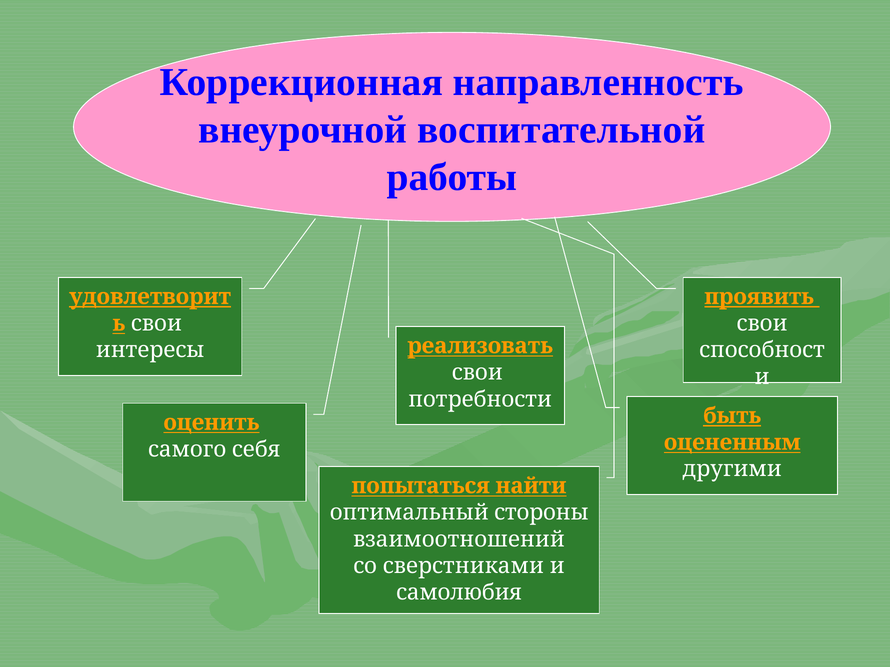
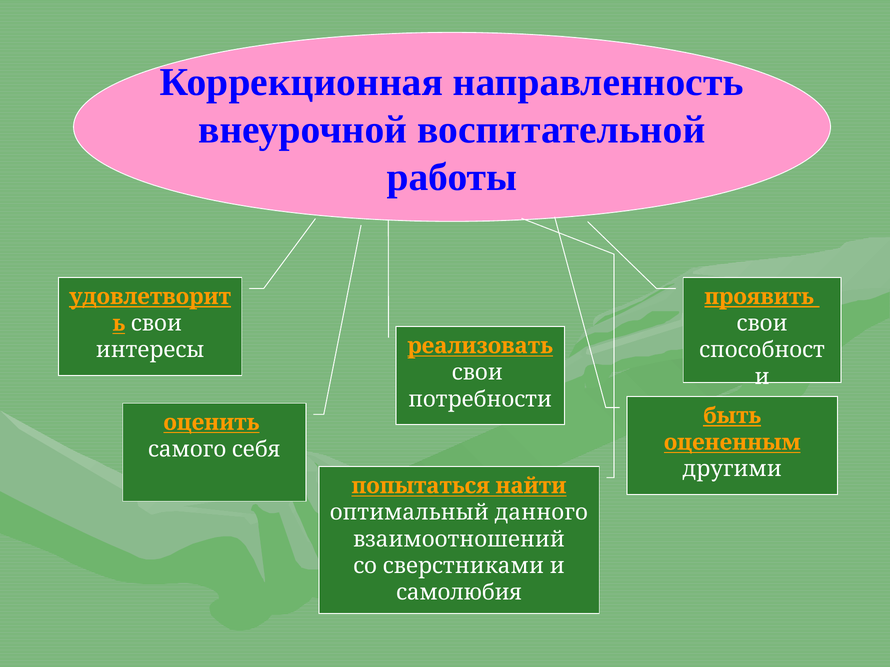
стороны: стороны -> данного
